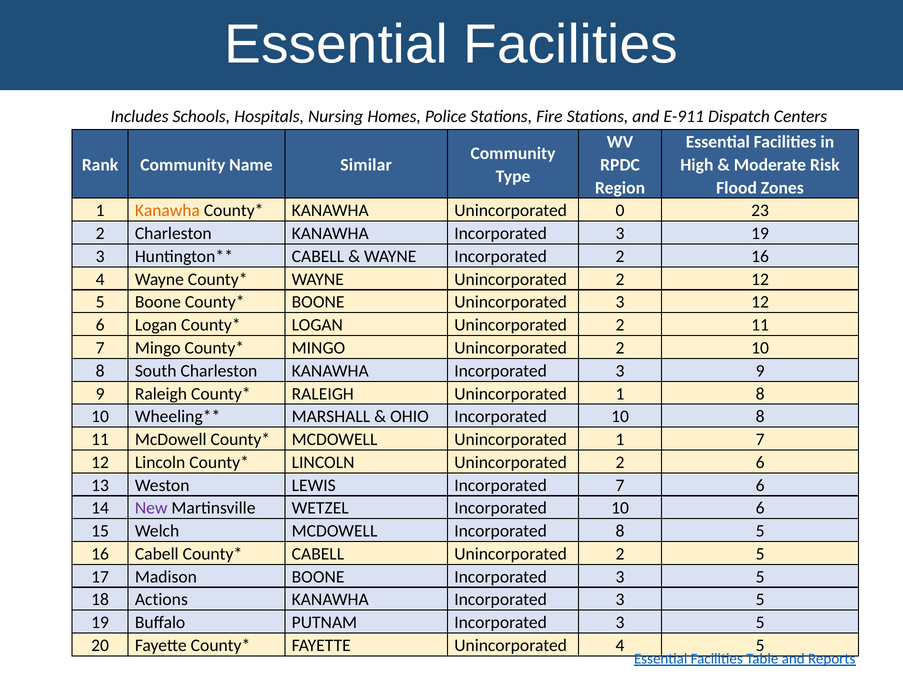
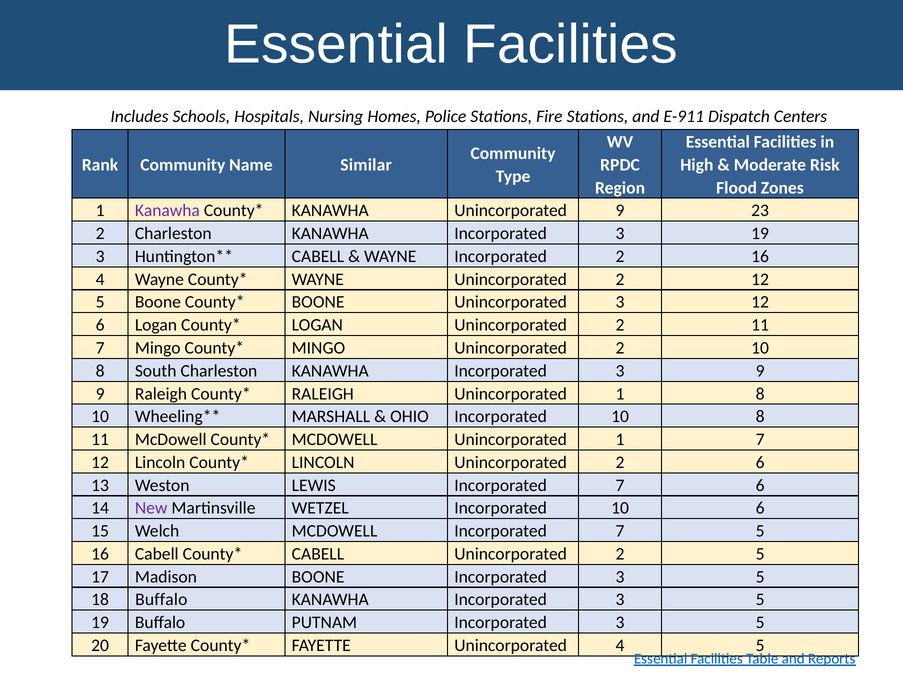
Kanawha at (167, 211) colour: orange -> purple
Unincorporated 0: 0 -> 9
MCDOWELL Incorporated 8: 8 -> 7
18 Actions: Actions -> Buffalo
